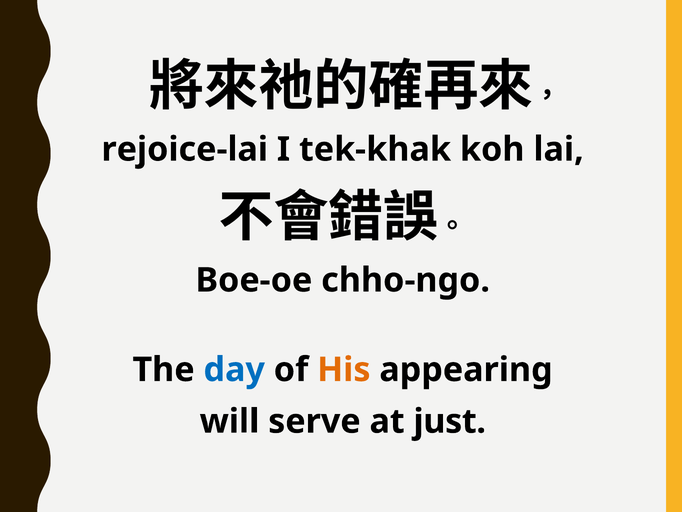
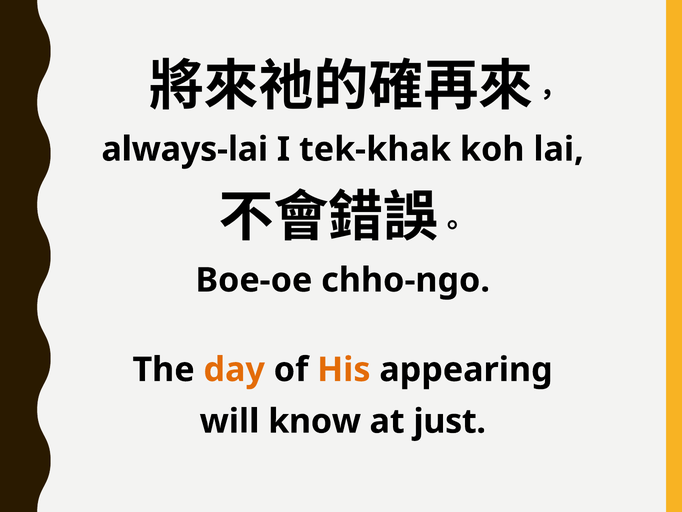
rejoice-lai: rejoice-lai -> always-lai
day colour: blue -> orange
serve: serve -> know
